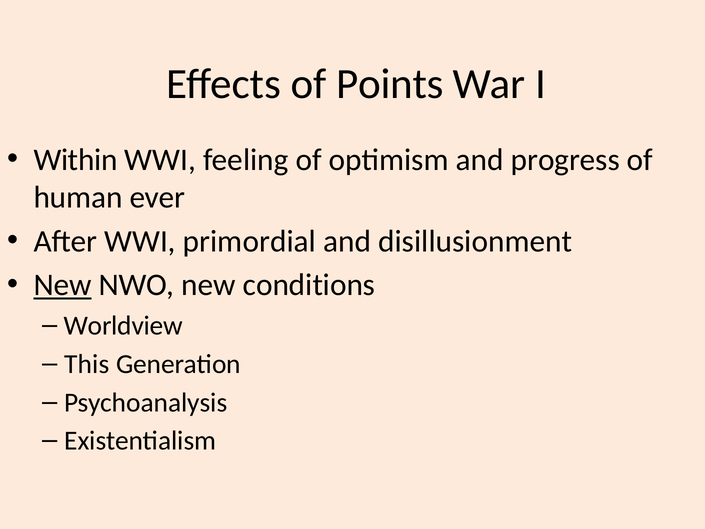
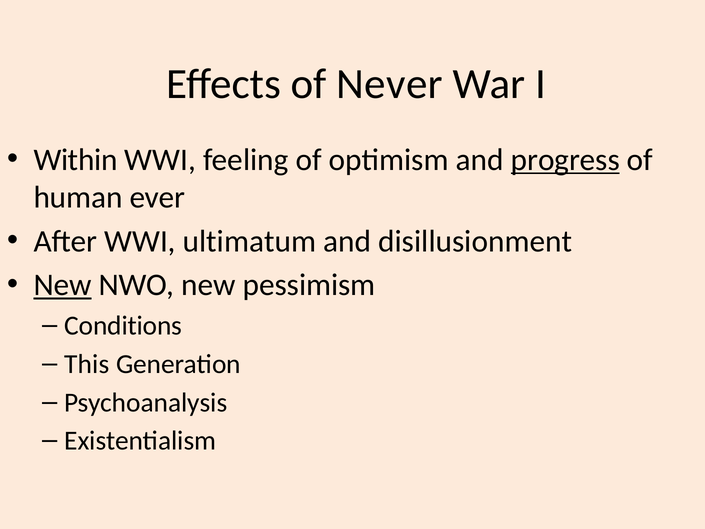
Points: Points -> Never
progress underline: none -> present
primordial: primordial -> ultimatum
conditions: conditions -> pessimism
Worldview: Worldview -> Conditions
